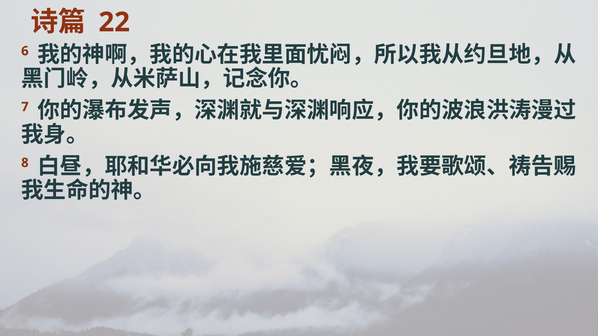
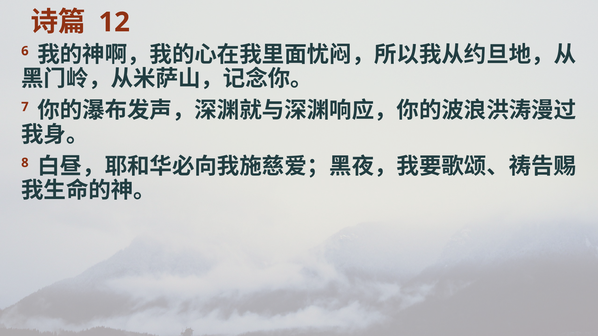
22: 22 -> 12
